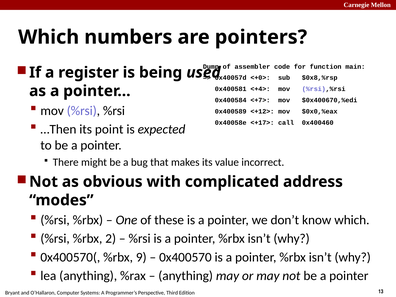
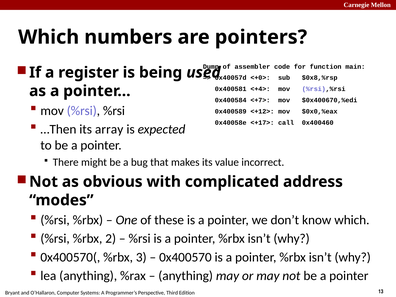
point: point -> array
9: 9 -> 3
